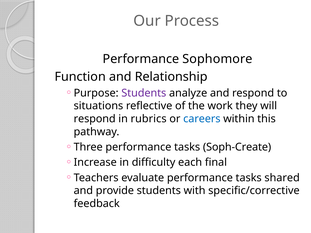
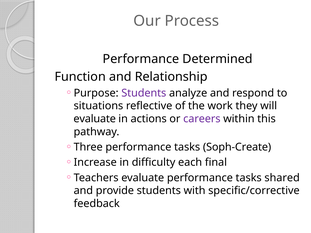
Sophomore: Sophomore -> Determined
respond at (95, 119): respond -> evaluate
rubrics: rubrics -> actions
careers colour: blue -> purple
